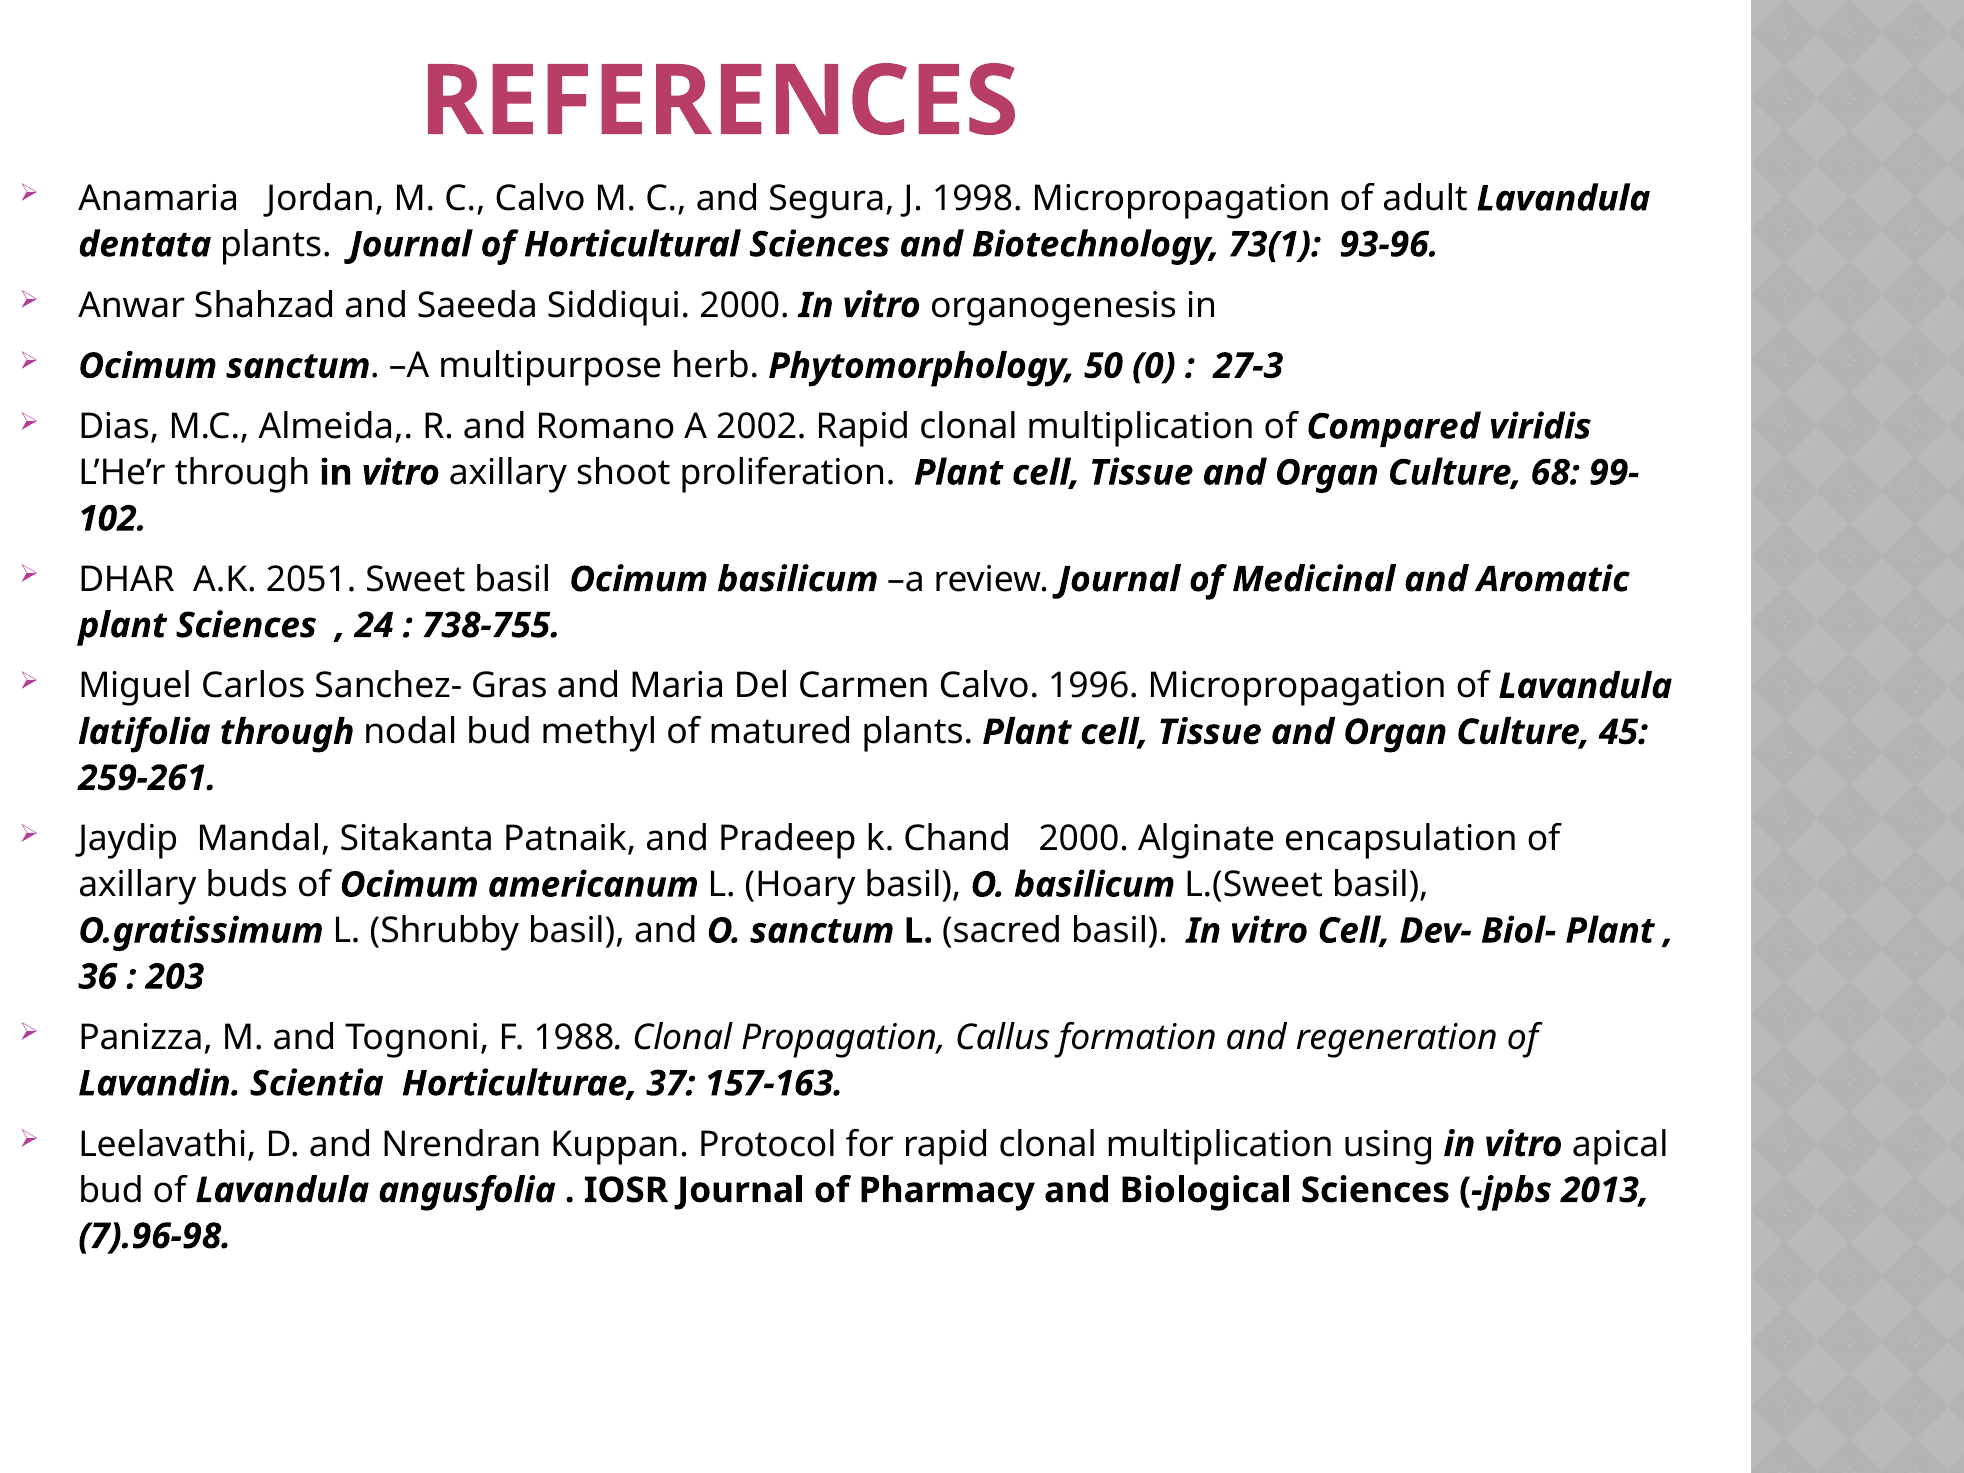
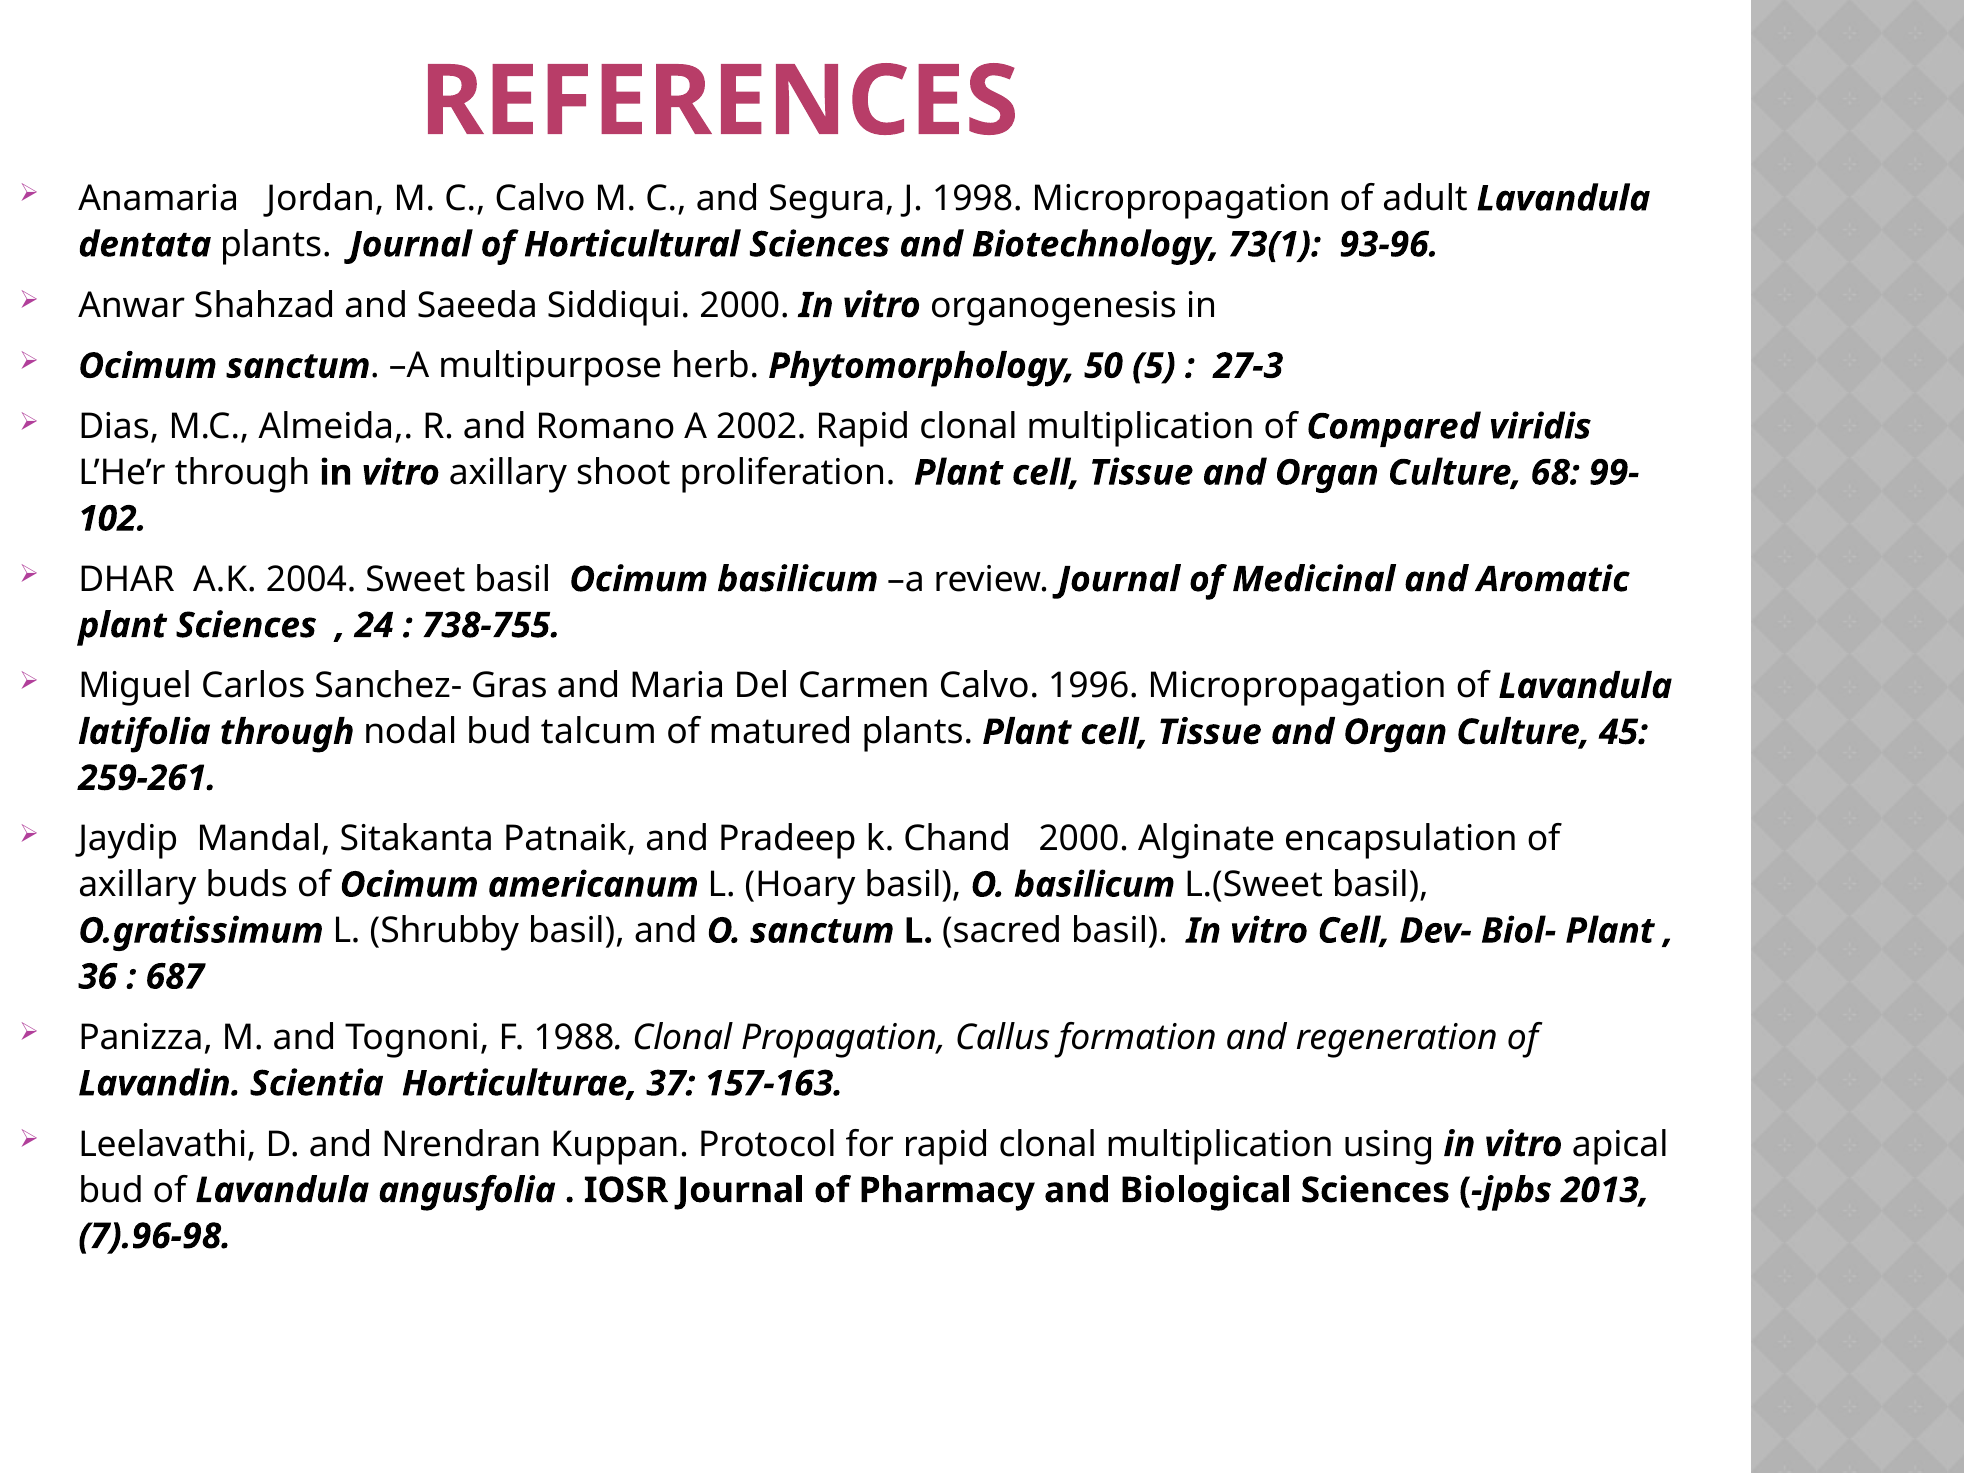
0: 0 -> 5
2051: 2051 -> 2004
methyl: methyl -> talcum
203: 203 -> 687
